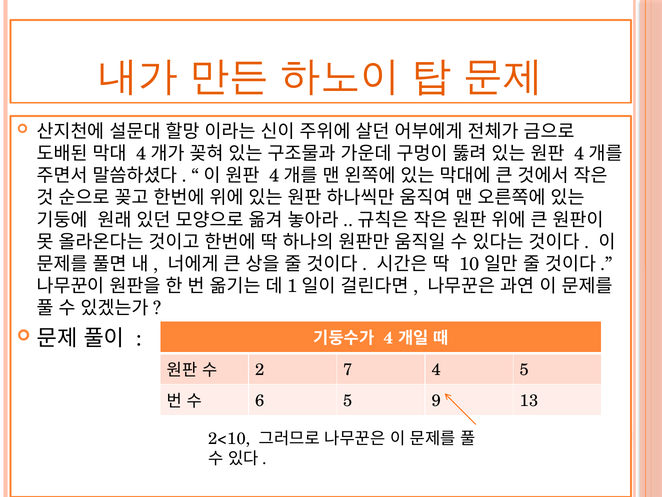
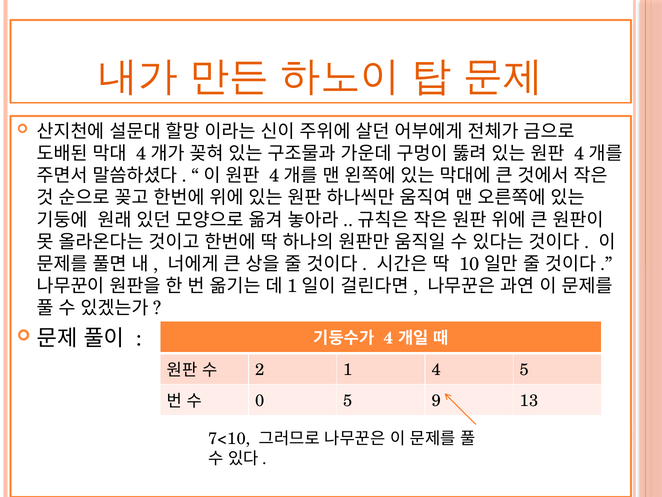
7: 7 -> 1
6: 6 -> 0
2<10: 2<10 -> 7<10
